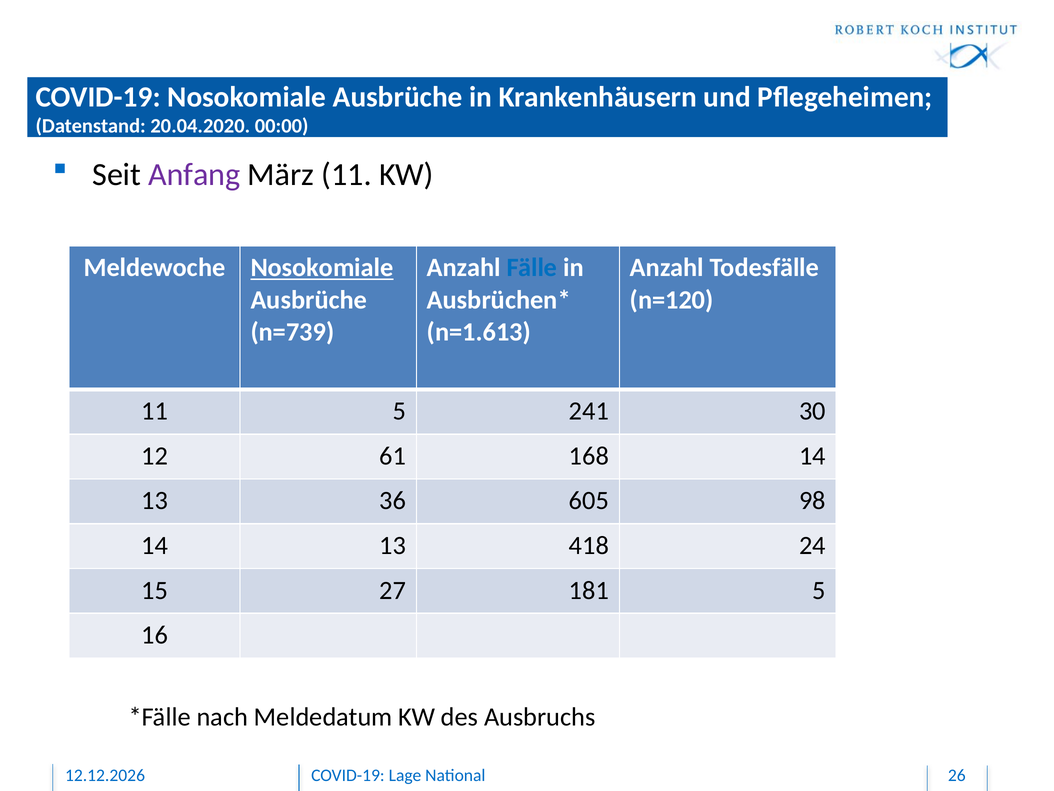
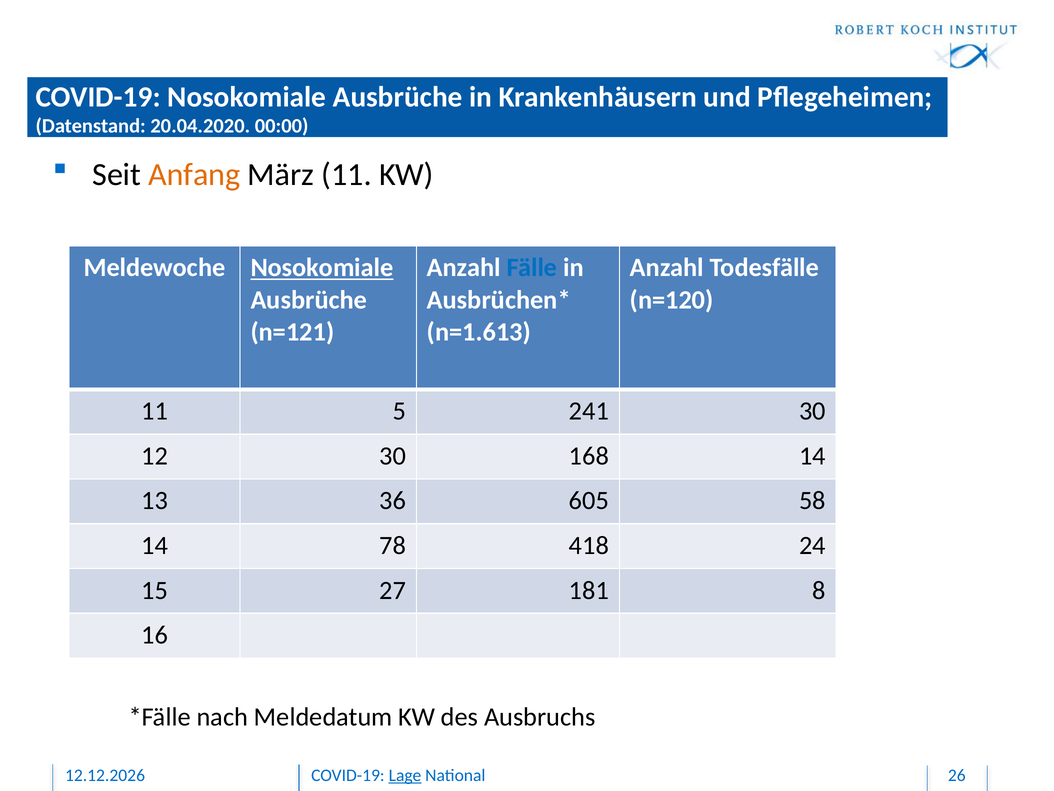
Anfang colour: purple -> orange
n=739: n=739 -> n=121
12 61: 61 -> 30
98: 98 -> 58
13 at (393, 545): 13 -> 78
181 5: 5 -> 8
Lage underline: none -> present
